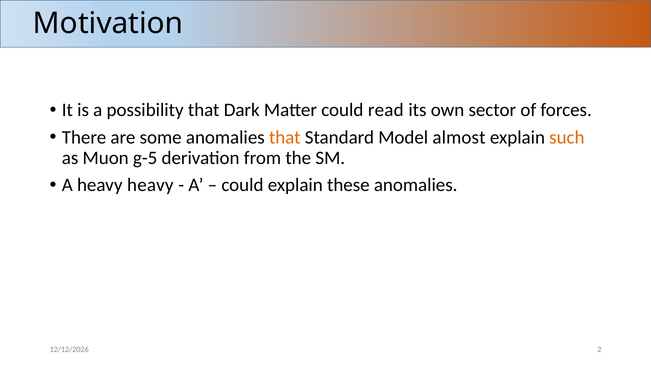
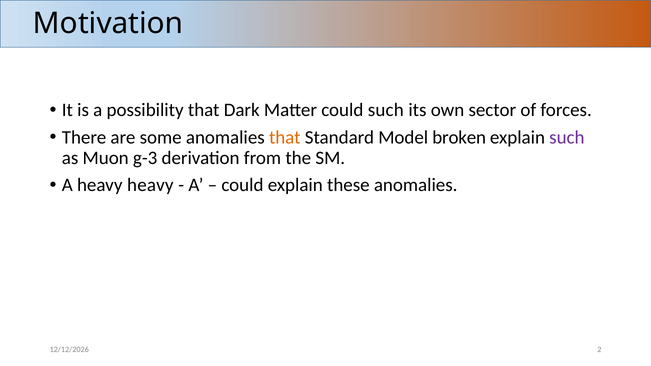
could read: read -> such
almost: almost -> broken
such at (567, 137) colour: orange -> purple
g-5: g-5 -> g-3
